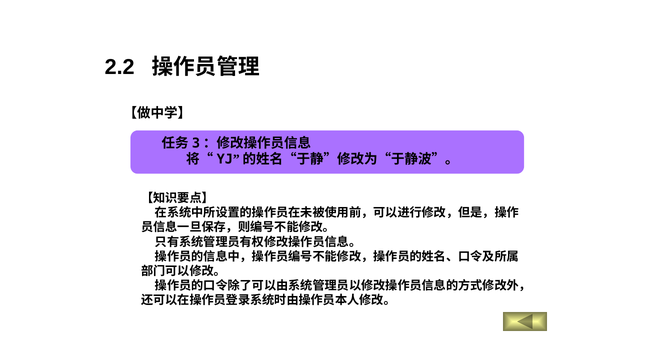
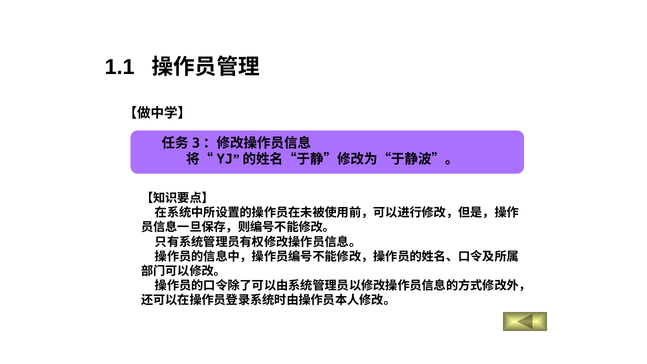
2.2: 2.2 -> 1.1
